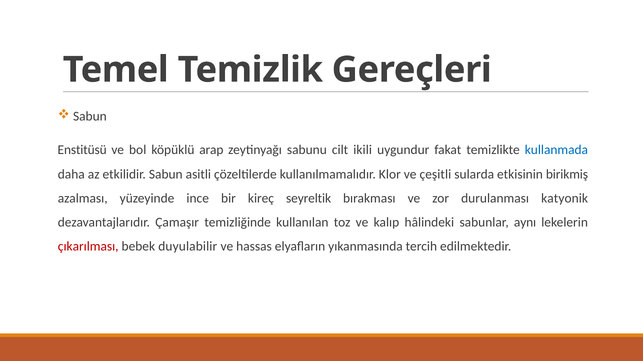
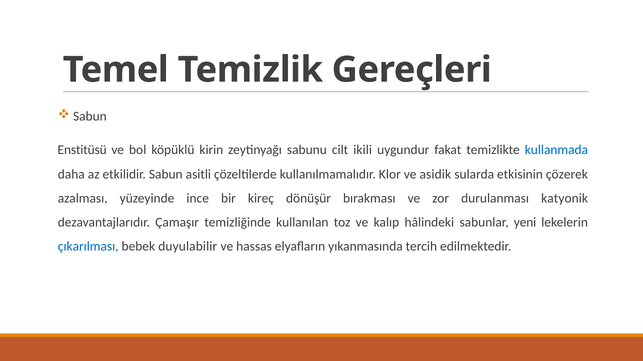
arap: arap -> kirin
çeşitli: çeşitli -> asidik
birikmiş: birikmiş -> çözerek
seyreltik: seyreltik -> dönüşür
aynı: aynı -> yeni
çıkarılması colour: red -> blue
